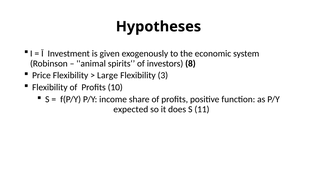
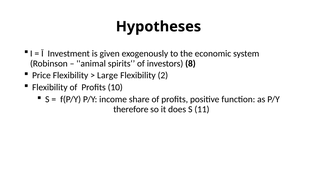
3: 3 -> 2
expected: expected -> therefore
